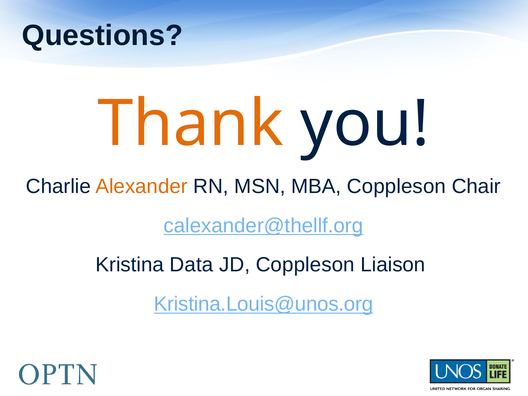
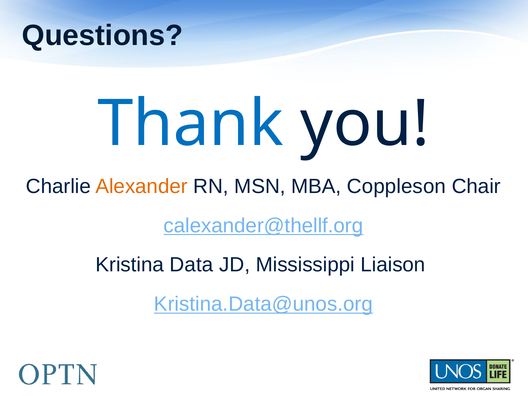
Thank colour: orange -> blue
JD Coppleson: Coppleson -> Mississippi
Kristina.Louis@unos.org: Kristina.Louis@unos.org -> Kristina.Data@unos.org
